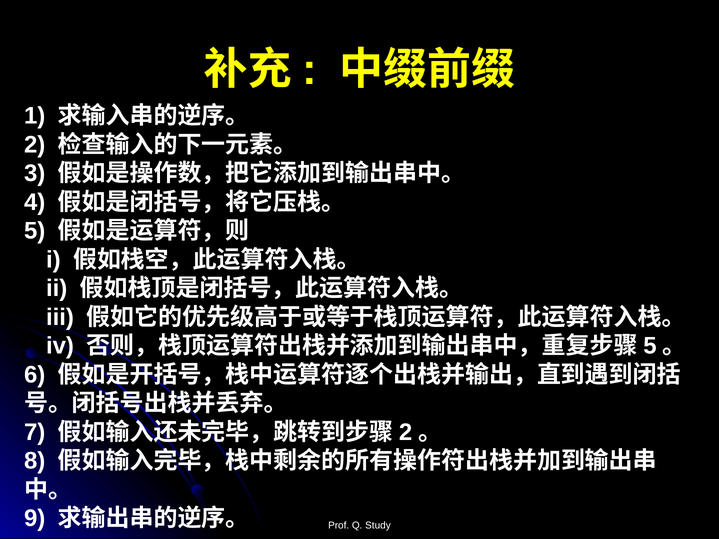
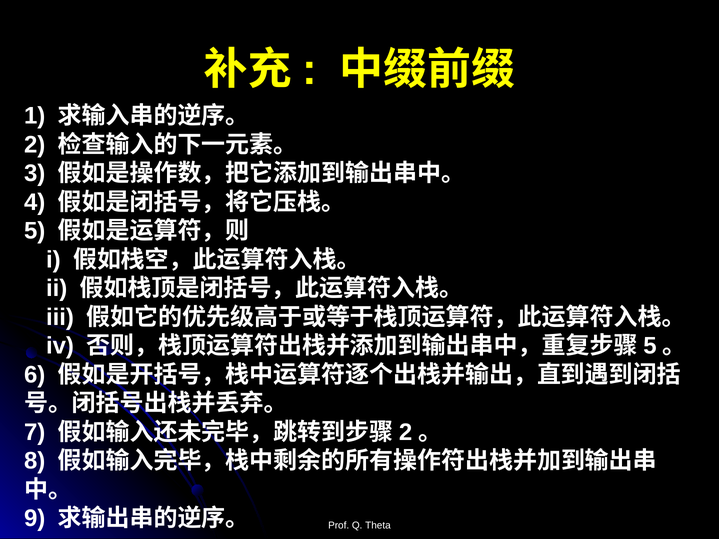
Study: Study -> Theta
